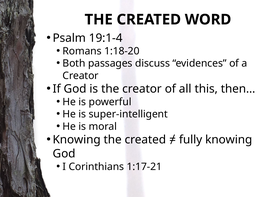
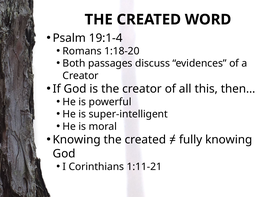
1:17-21: 1:17-21 -> 1:11-21
